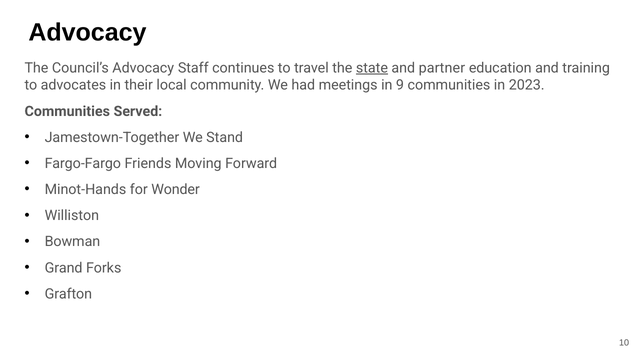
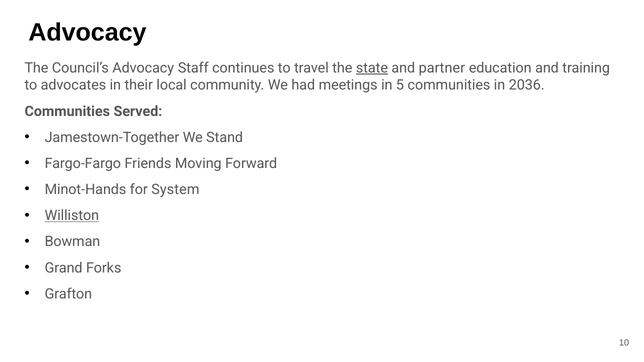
9: 9 -> 5
2023: 2023 -> 2036
Wonder: Wonder -> System
Williston underline: none -> present
